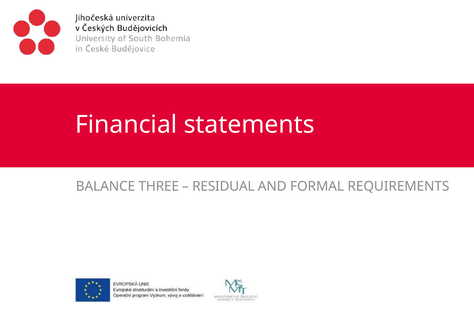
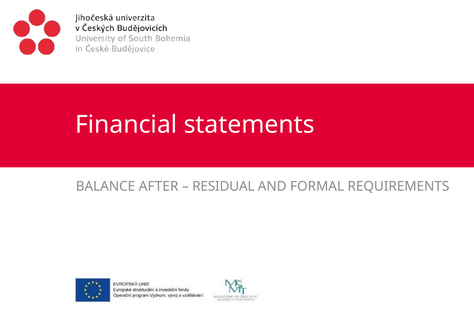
THREE: THREE -> AFTER
